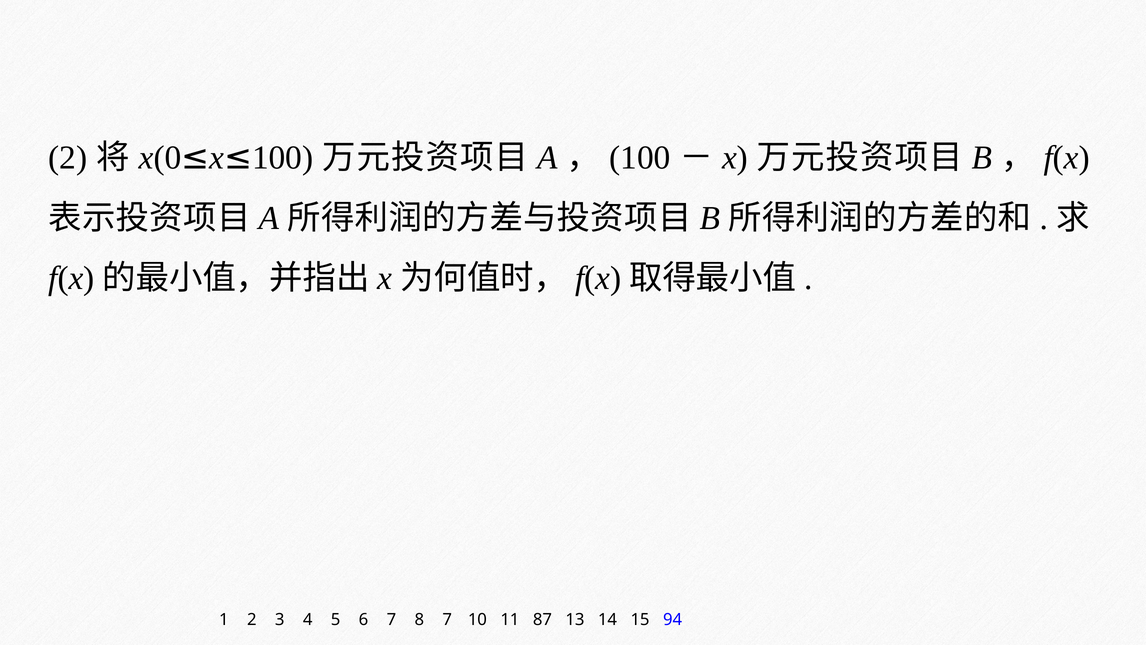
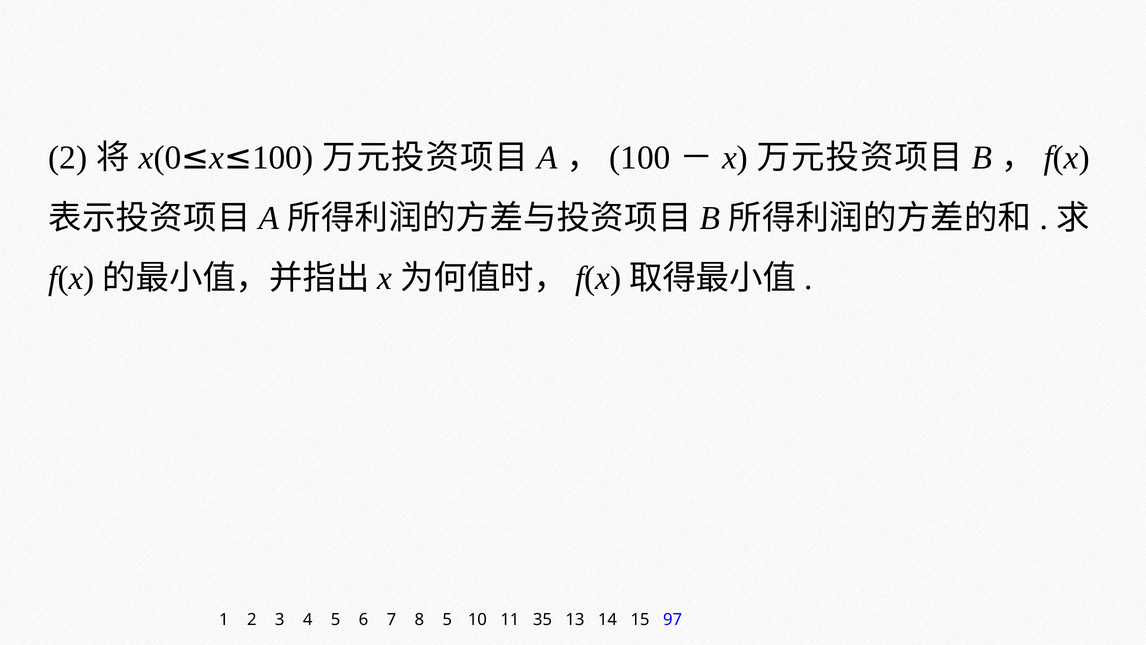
8 7: 7 -> 5
87: 87 -> 35
94: 94 -> 97
